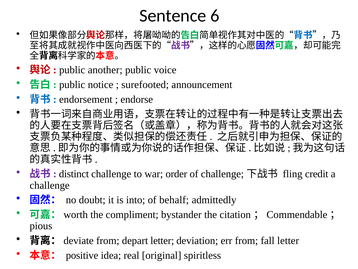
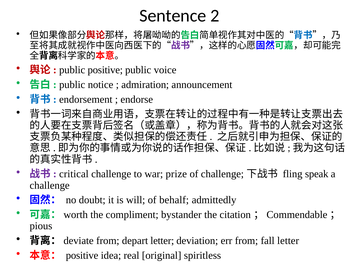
6: 6 -> 2
public another: another -> positive
surefooted: surefooted -> admiration
distinct: distinct -> critical
order: order -> prize
credit: credit -> speak
into: into -> will
